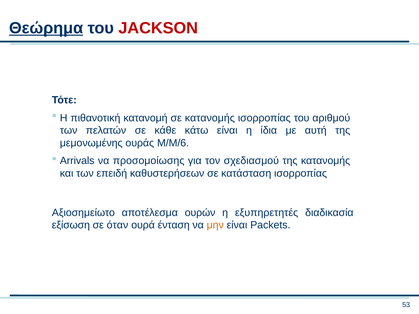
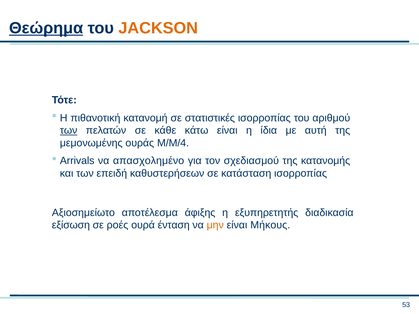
JACKSON colour: red -> orange
σε κατανομής: κατανομής -> στατιστικές
των at (69, 131) underline: none -> present
M/M/6: M/M/6 -> M/M/4
προσομοίωσης: προσομοίωσης -> απασχολημένο
ουρών: ουρών -> άφιξης
εξυπηρετητές: εξυπηρετητές -> εξυπηρετητής
όταν: όταν -> ροές
Packets: Packets -> Μήκους
